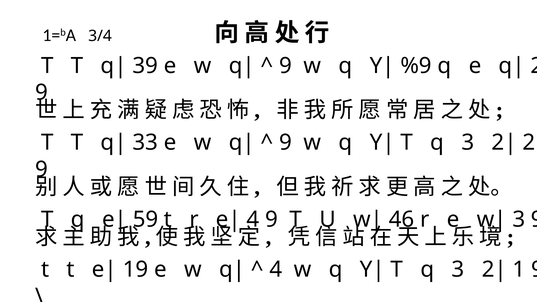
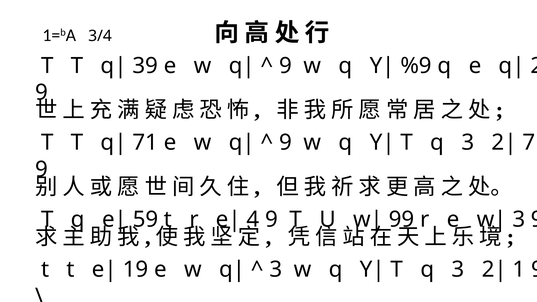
33: 33 -> 71
2 at (529, 143): 2 -> 7
46: 46 -> 99
4 at (276, 270): 4 -> 3
